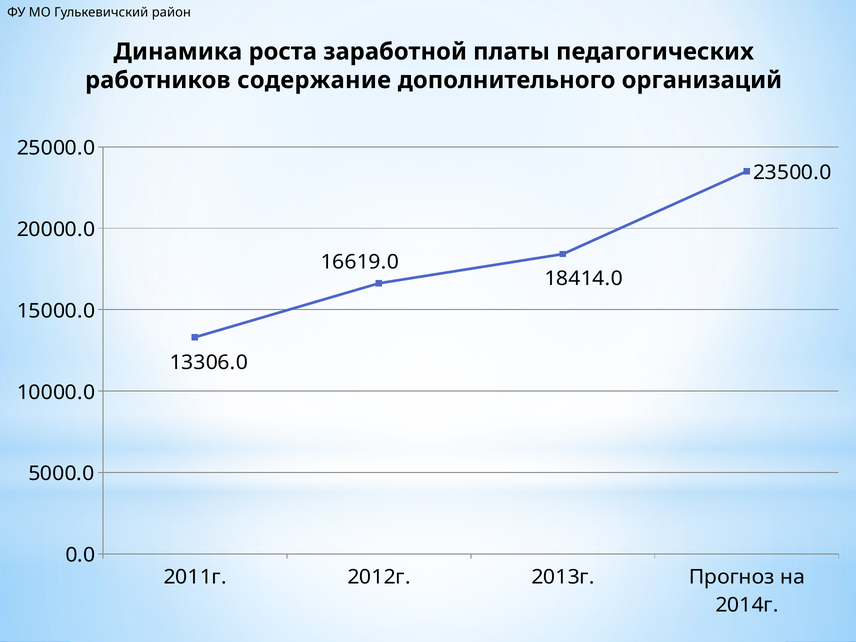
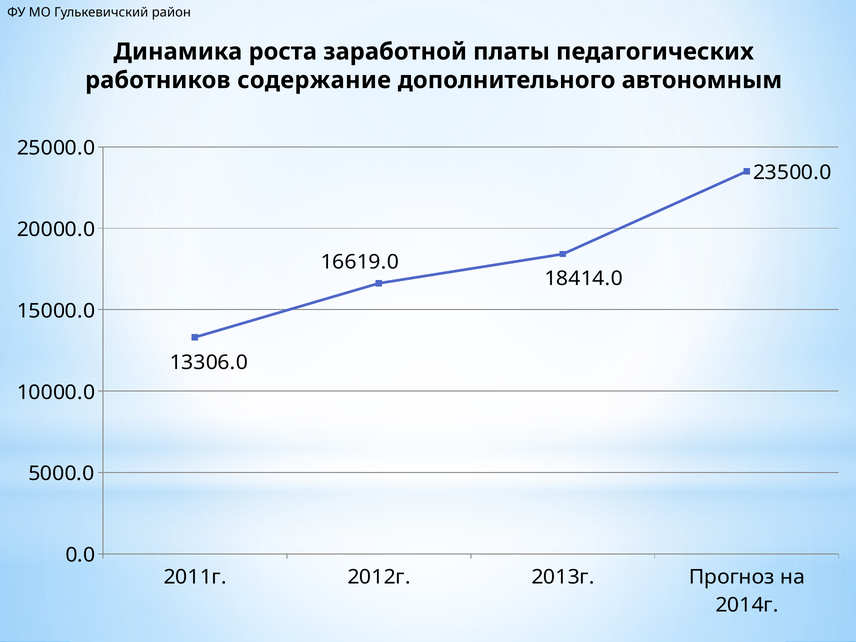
организаций: организаций -> автономным
